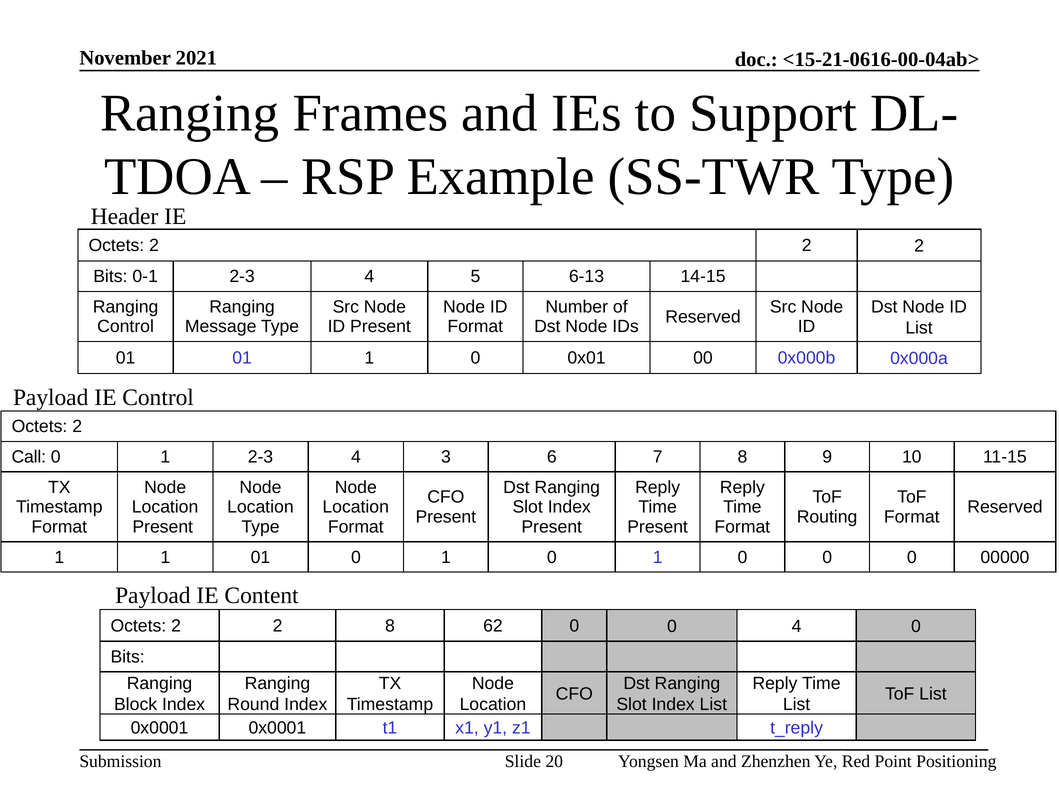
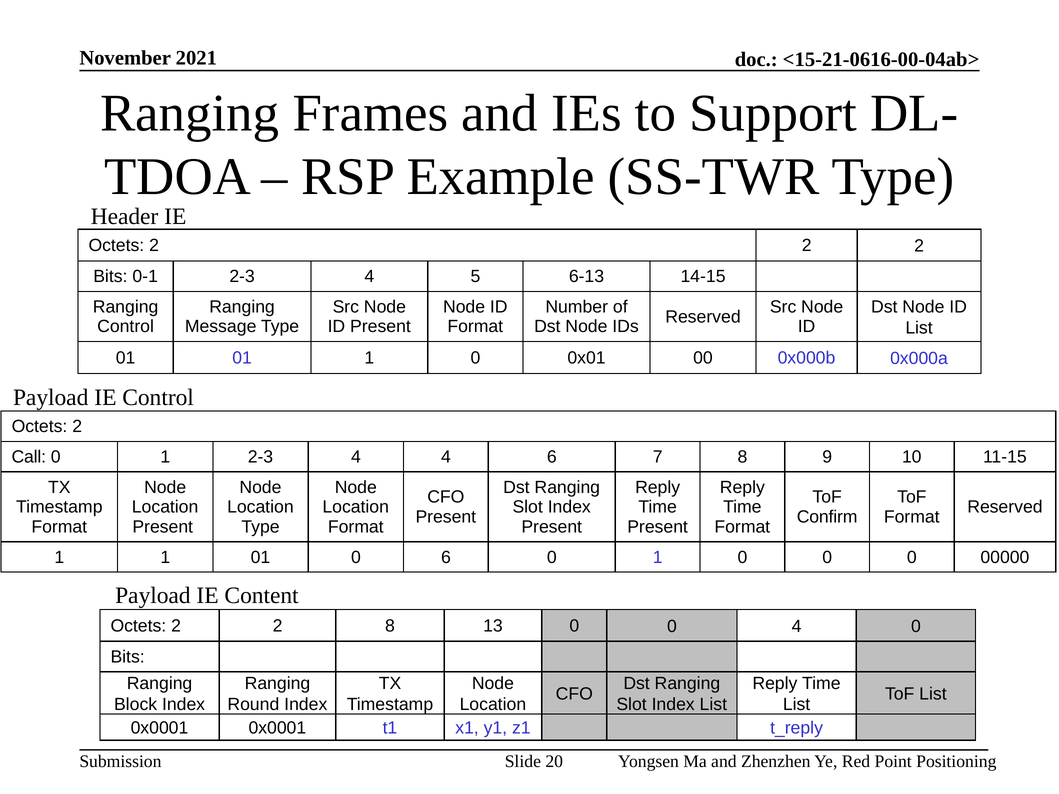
4 3: 3 -> 4
Routing: Routing -> Confirm
01 0 1: 1 -> 6
62: 62 -> 13
